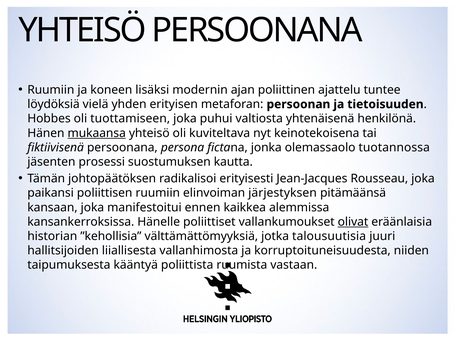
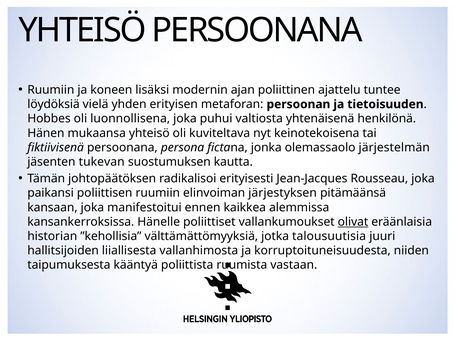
tuottamiseen: tuottamiseen -> luonnollisena
mukaansa underline: present -> none
tuotannossa: tuotannossa -> järjestelmän
prosessi: prosessi -> tukevan
